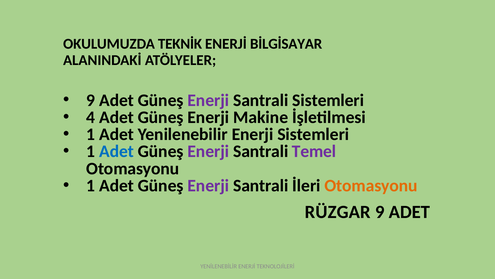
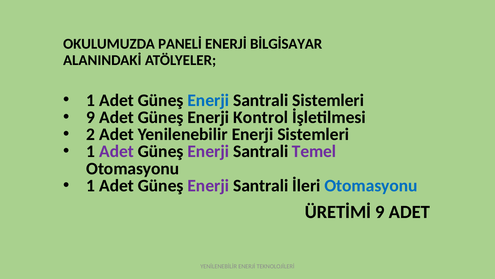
TEKNİK: TEKNİK -> PANELİ
9 at (91, 100): 9 -> 1
Enerji at (208, 100) colour: purple -> blue
4 at (91, 117): 4 -> 9
Makine: Makine -> Kontrol
1 at (91, 134): 1 -> 2
Adet at (116, 151) colour: blue -> purple
Otomasyonu at (371, 185) colour: orange -> blue
RÜZGAR: RÜZGAR -> ÜRETİMİ
